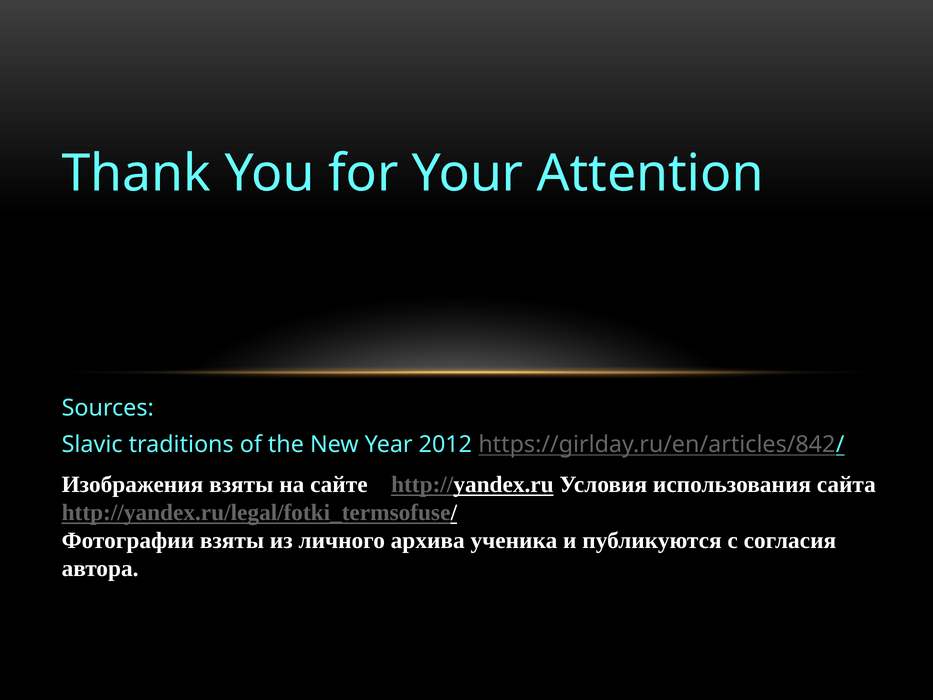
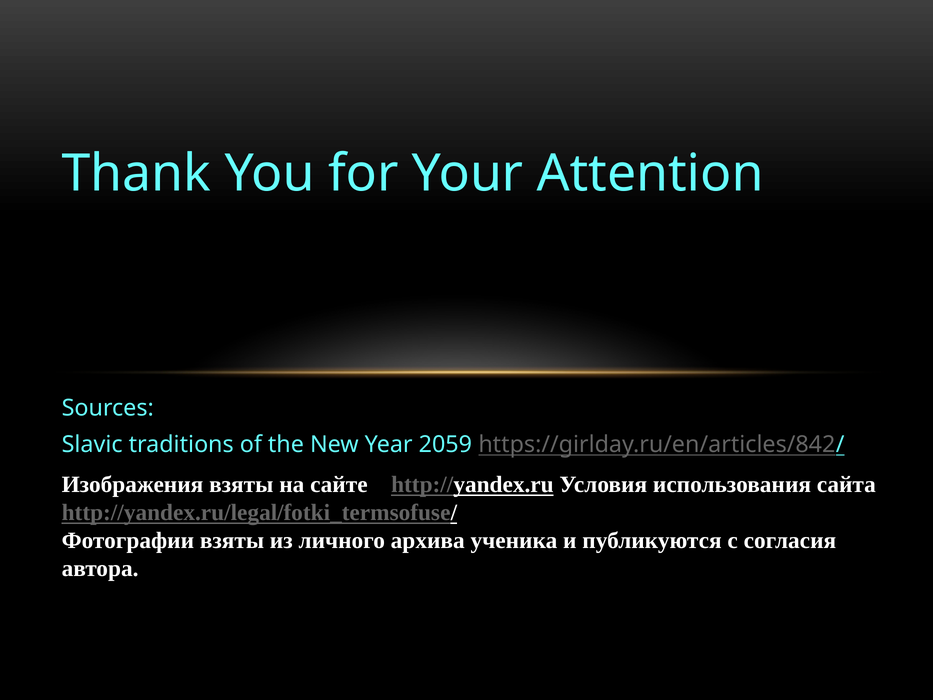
2012: 2012 -> 2059
